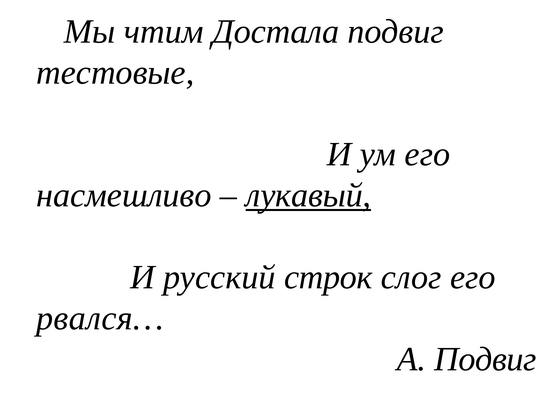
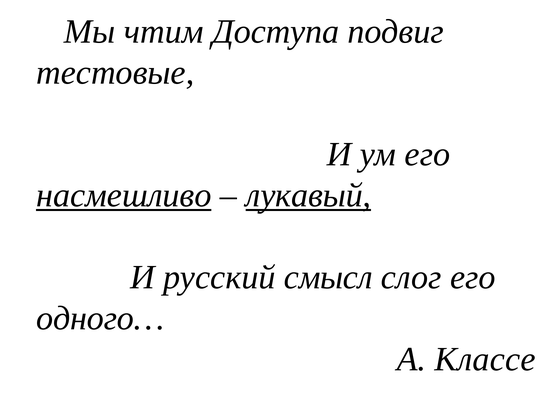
Достала: Достала -> Доступа
насмешливо underline: none -> present
строк: строк -> смысл
рвался…: рвался… -> одного…
А Подвиг: Подвиг -> Классе
